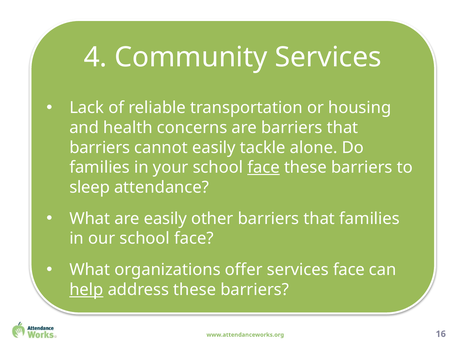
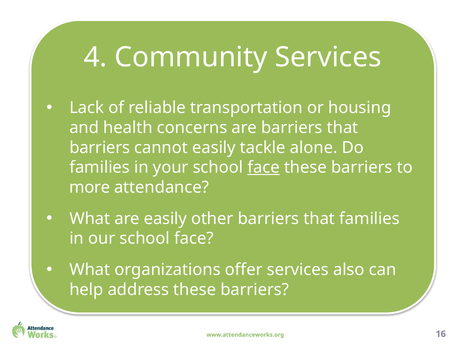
sleep: sleep -> more
services face: face -> also
help underline: present -> none
